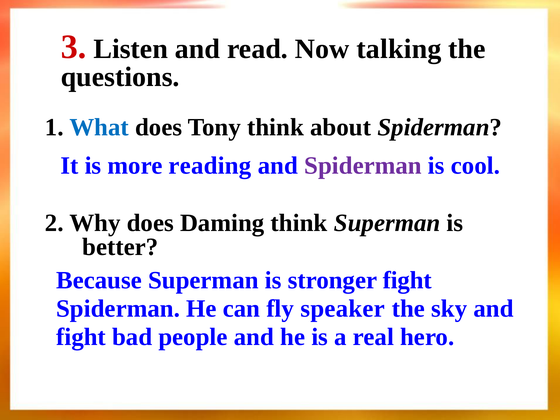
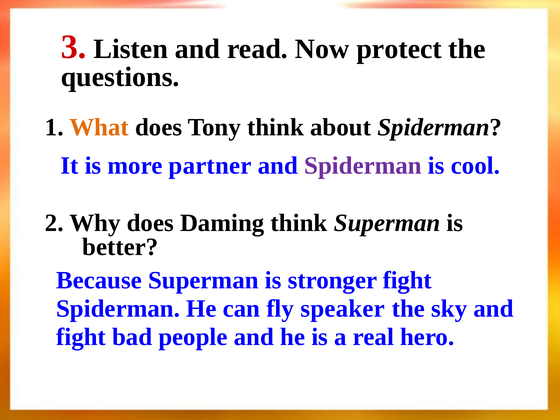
talking: talking -> protect
What colour: blue -> orange
reading: reading -> partner
